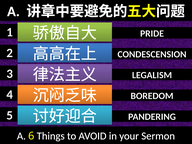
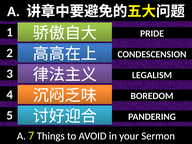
6: 6 -> 7
